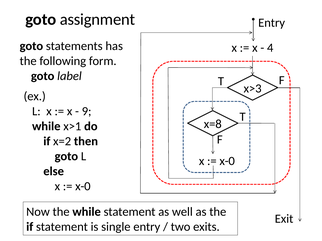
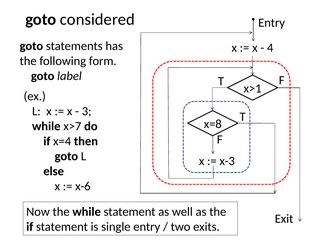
assignment: assignment -> considered
x>3: x>3 -> x>1
9: 9 -> 3
x>1: x>1 -> x>7
x=2: x=2 -> x=4
x-0 at (227, 161): x-0 -> x-3
x-0 at (83, 187): x-0 -> x-6
